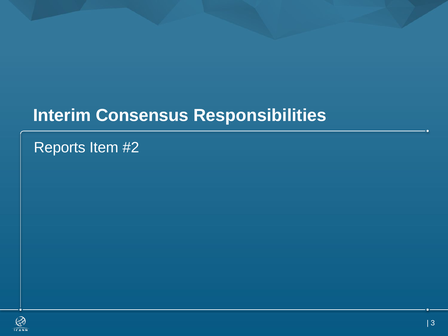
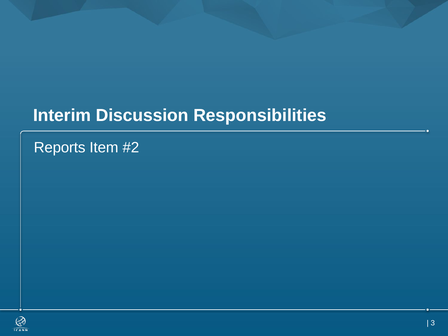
Consensus: Consensus -> Discussion
